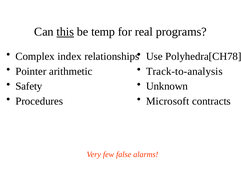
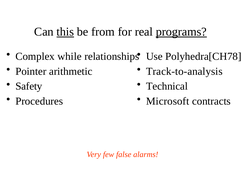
temp: temp -> from
programs underline: none -> present
index: index -> while
Unknown: Unknown -> Technical
